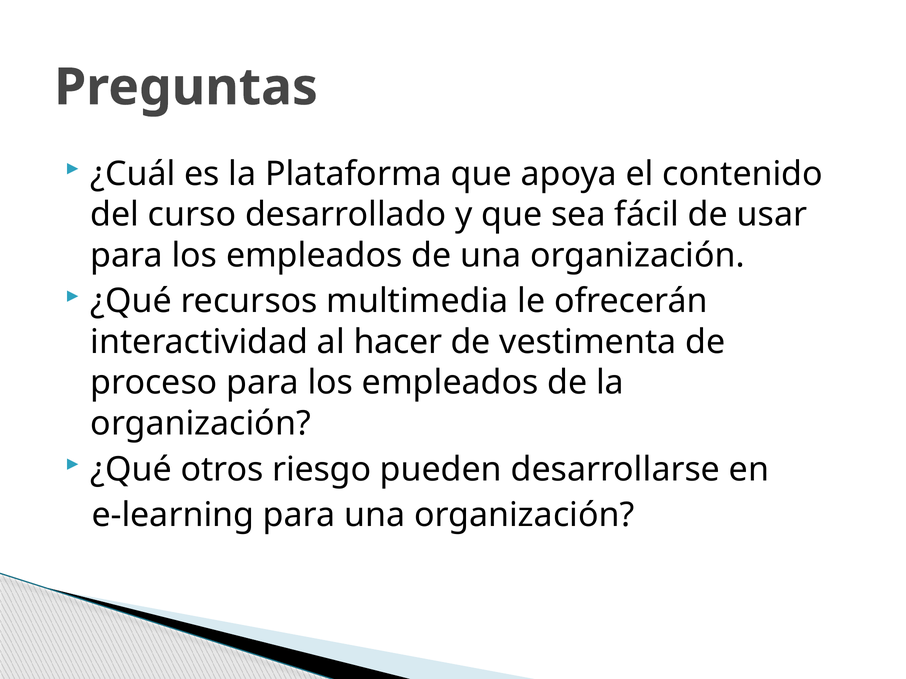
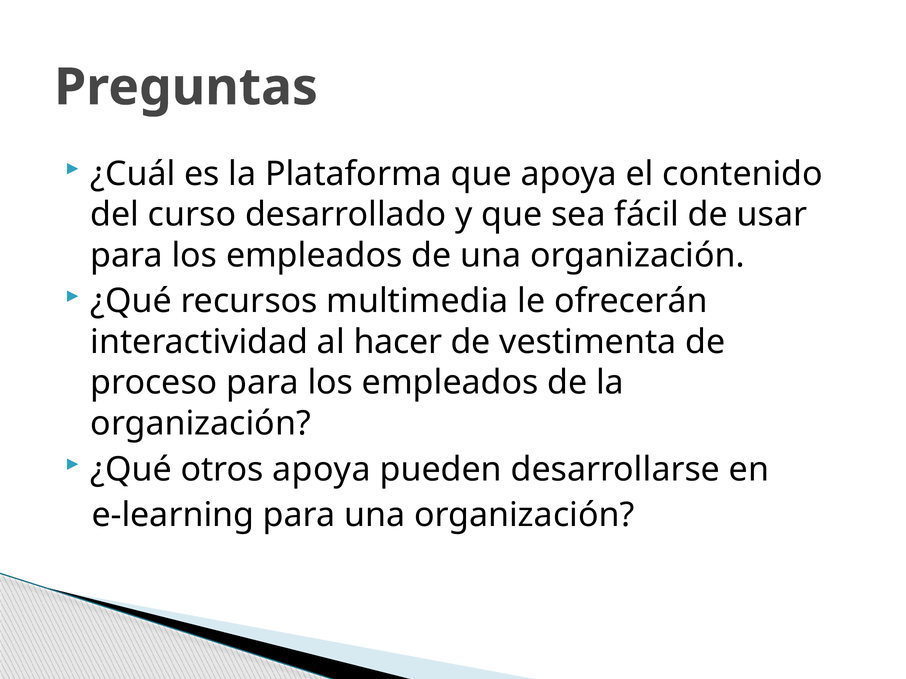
otros riesgo: riesgo -> apoya
